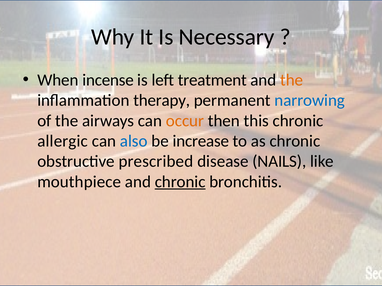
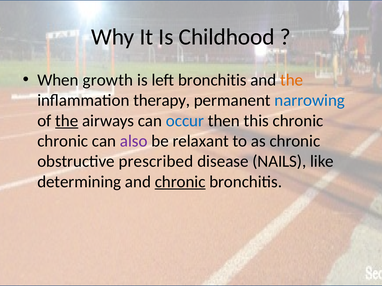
Necessary: Necessary -> Childhood
incense: incense -> growth
left treatment: treatment -> bronchitis
the at (67, 121) underline: none -> present
occur colour: orange -> blue
allergic at (63, 141): allergic -> chronic
also colour: blue -> purple
increase: increase -> relaxant
mouthpiece: mouthpiece -> determining
